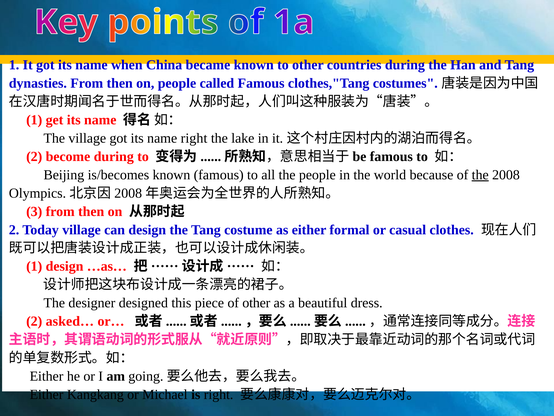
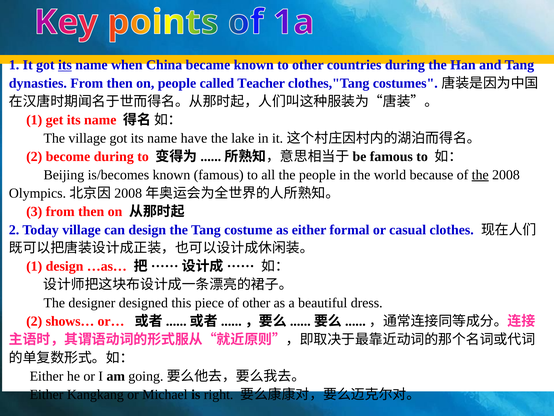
its at (65, 65) underline: none -> present
called Famous: Famous -> Teacher
name right: right -> have
asked…: asked… -> shows…
